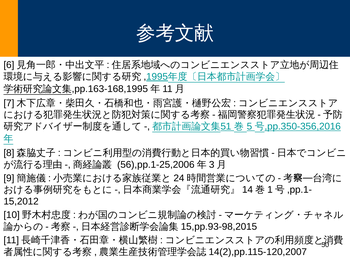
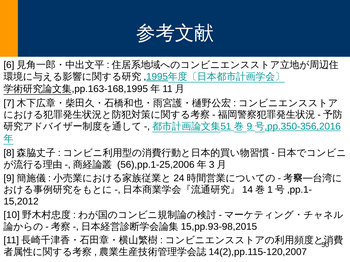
5: 5 -> 9
